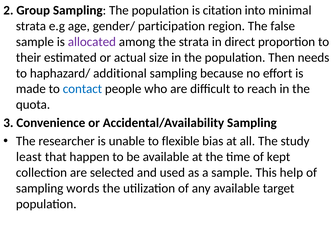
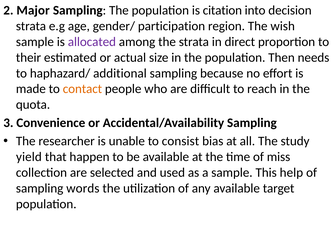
Group: Group -> Major
minimal: minimal -> decision
false: false -> wish
contact colour: blue -> orange
flexible: flexible -> consist
least: least -> yield
kept: kept -> miss
